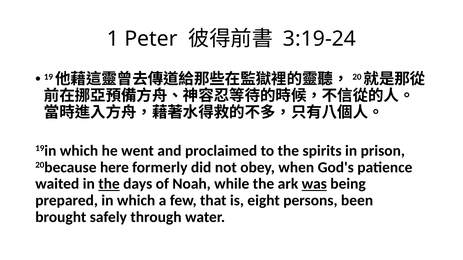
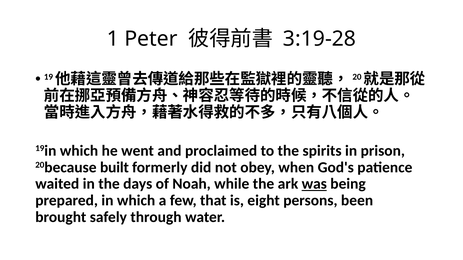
3:19-24: 3:19-24 -> 3:19-28
here: here -> built
the at (109, 184) underline: present -> none
